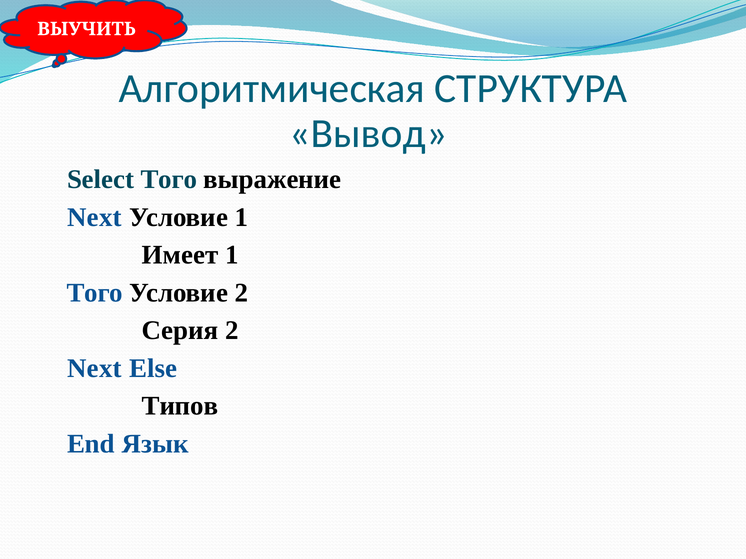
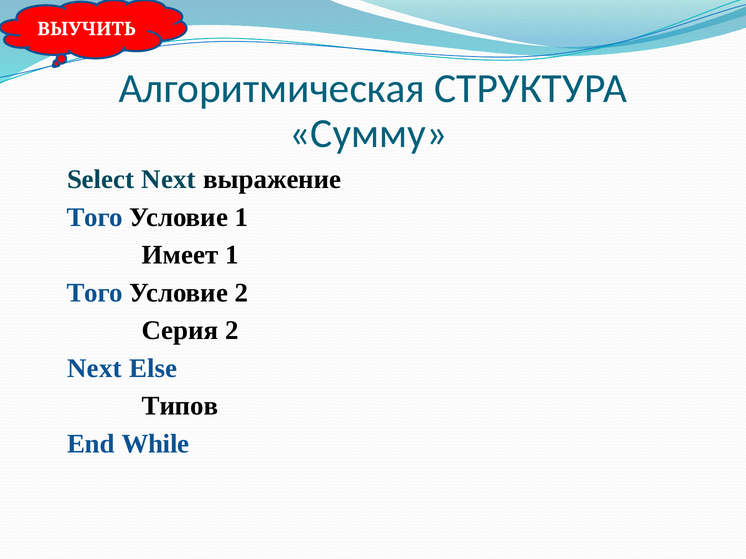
Вывод: Вывод -> Сумму
Select Того: Того -> Next
Next at (95, 217): Next -> Того
Язык: Язык -> While
